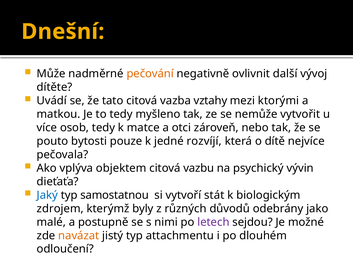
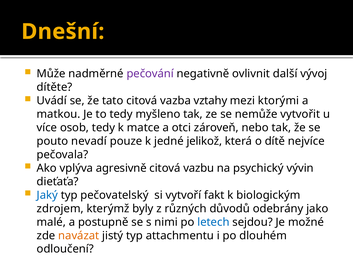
pečování colour: orange -> purple
bytosti: bytosti -> nevadí
rozvíjí: rozvíjí -> jelikož
objektem: objektem -> agresivně
samostatnou: samostatnou -> pečovatelský
stát: stát -> fakt
letech colour: purple -> blue
